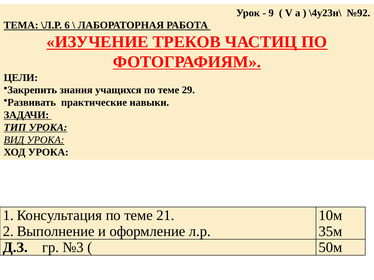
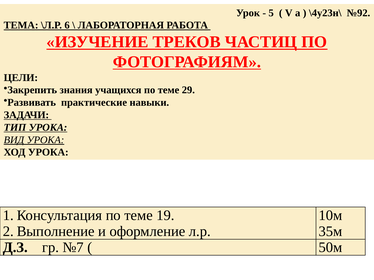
9: 9 -> 5
21: 21 -> 19
№3: №3 -> №7
